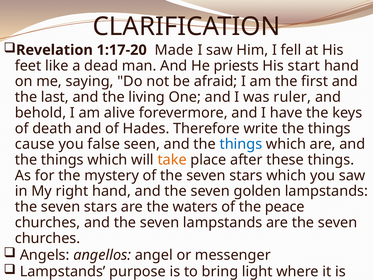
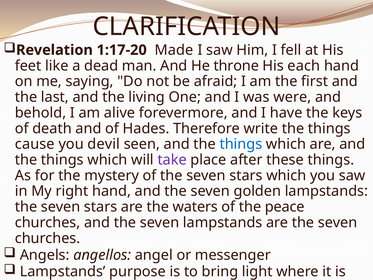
priests: priests -> throne
start: start -> each
ruler: ruler -> were
false: false -> devil
take colour: orange -> purple
